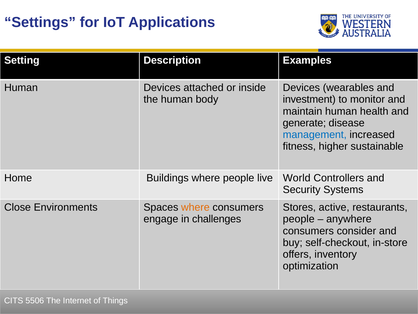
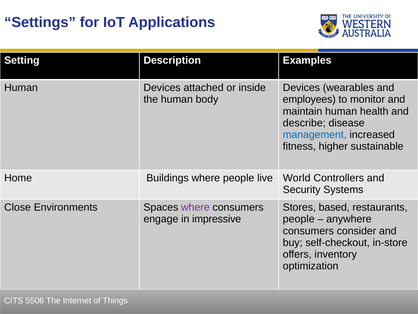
investment: investment -> employees
generate: generate -> describe
where at (195, 207) colour: orange -> purple
active: active -> based
challenges: challenges -> impressive
